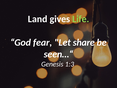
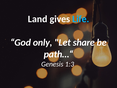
Life colour: light green -> light blue
fear: fear -> only
seen…“: seen…“ -> path…“
